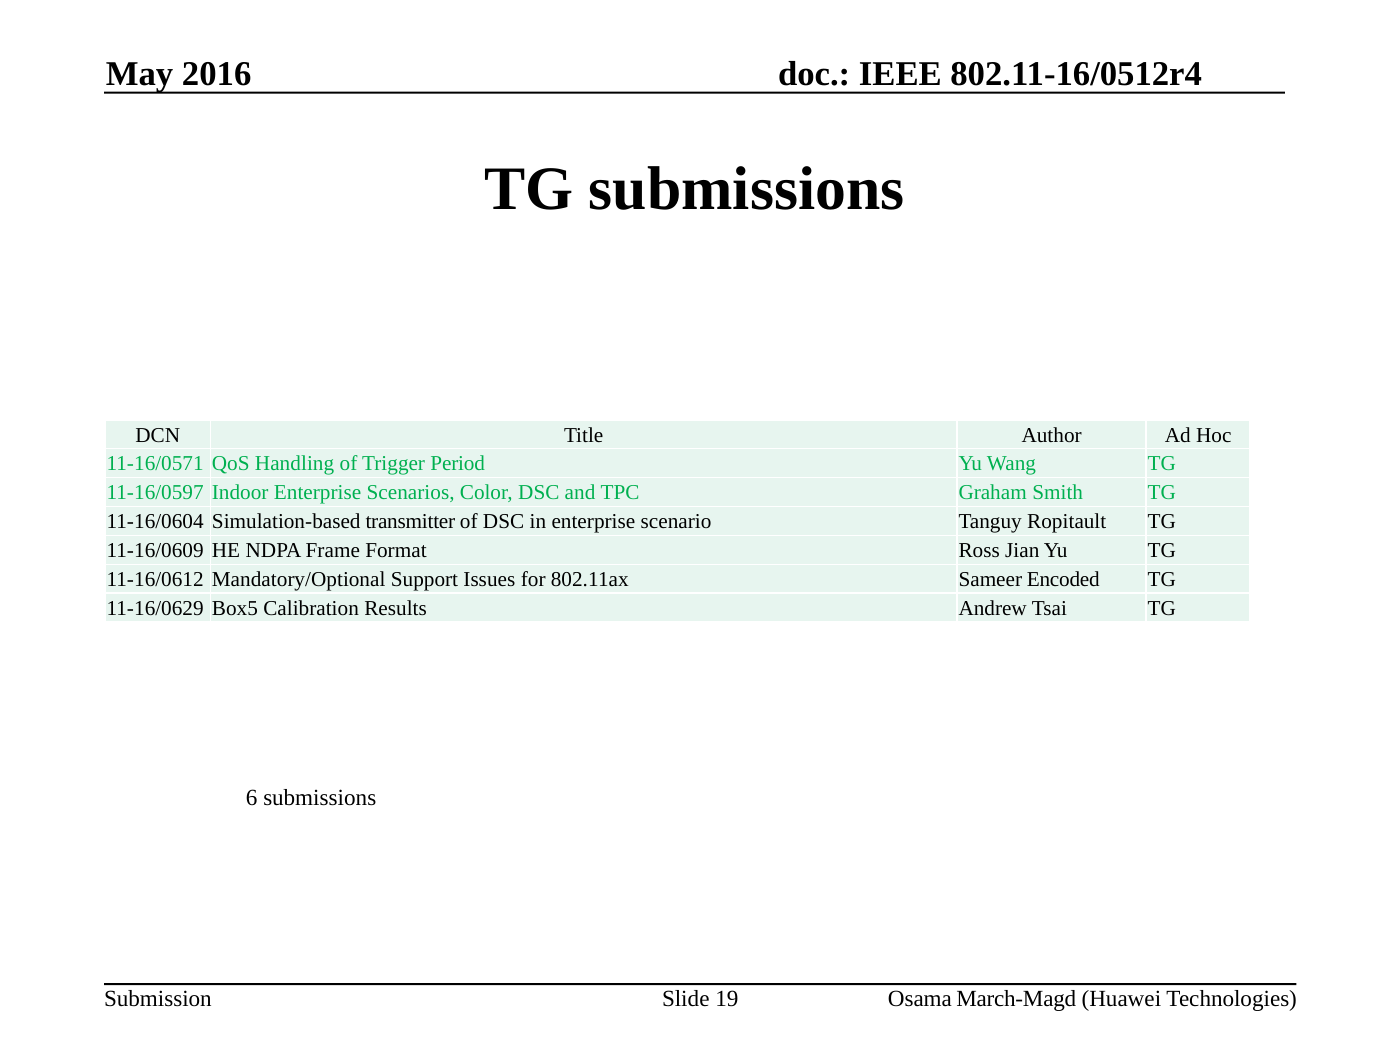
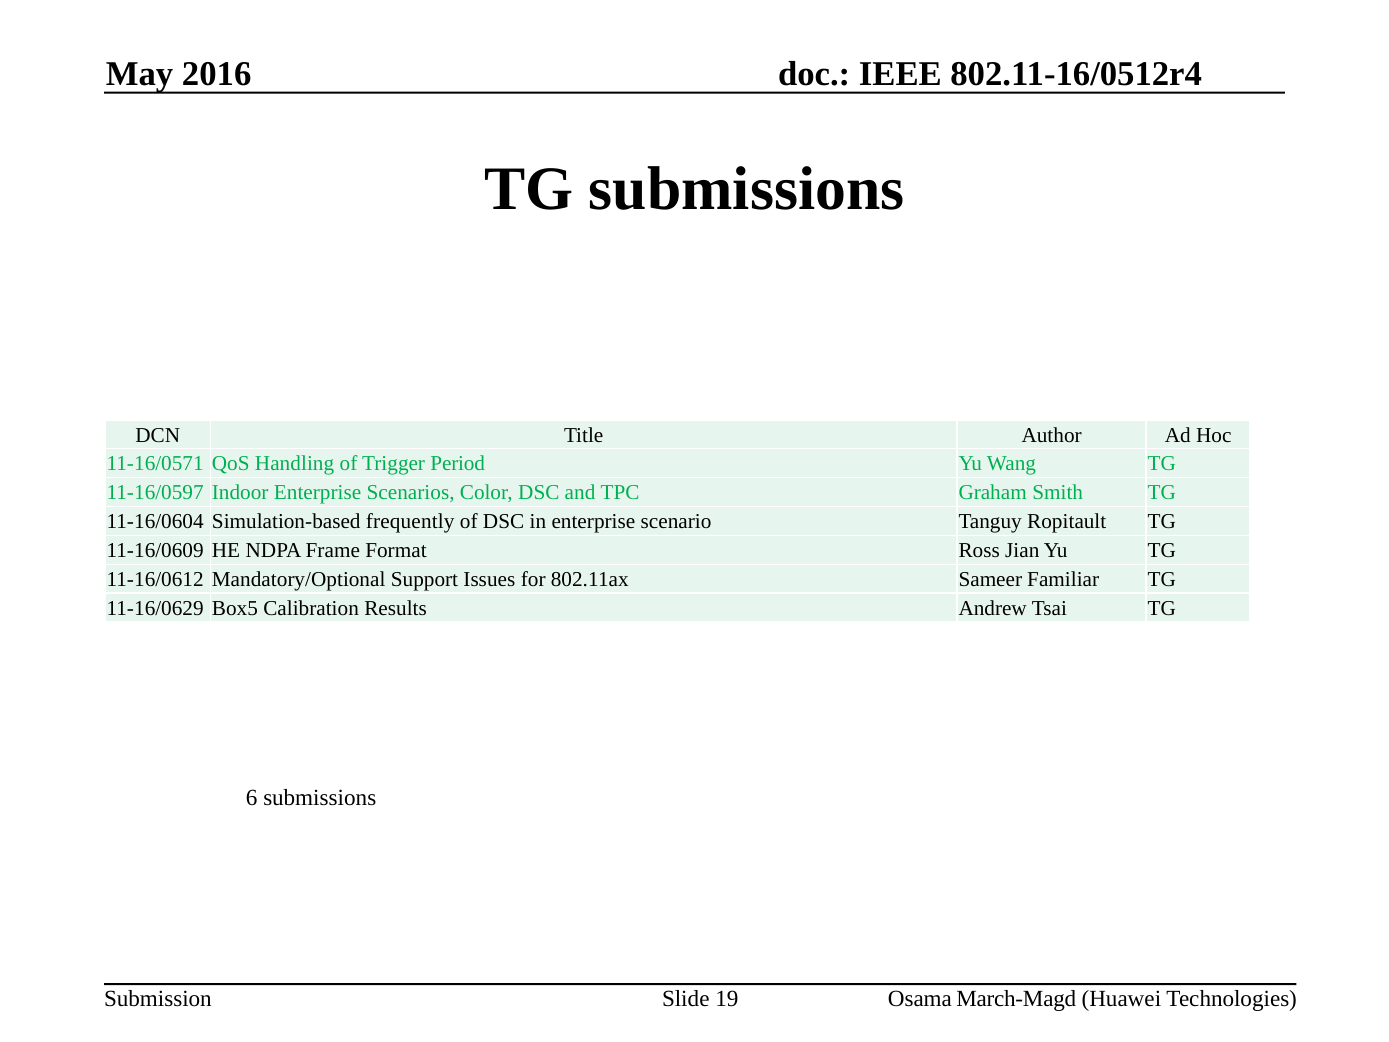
transmitter: transmitter -> frequently
Encoded: Encoded -> Familiar
